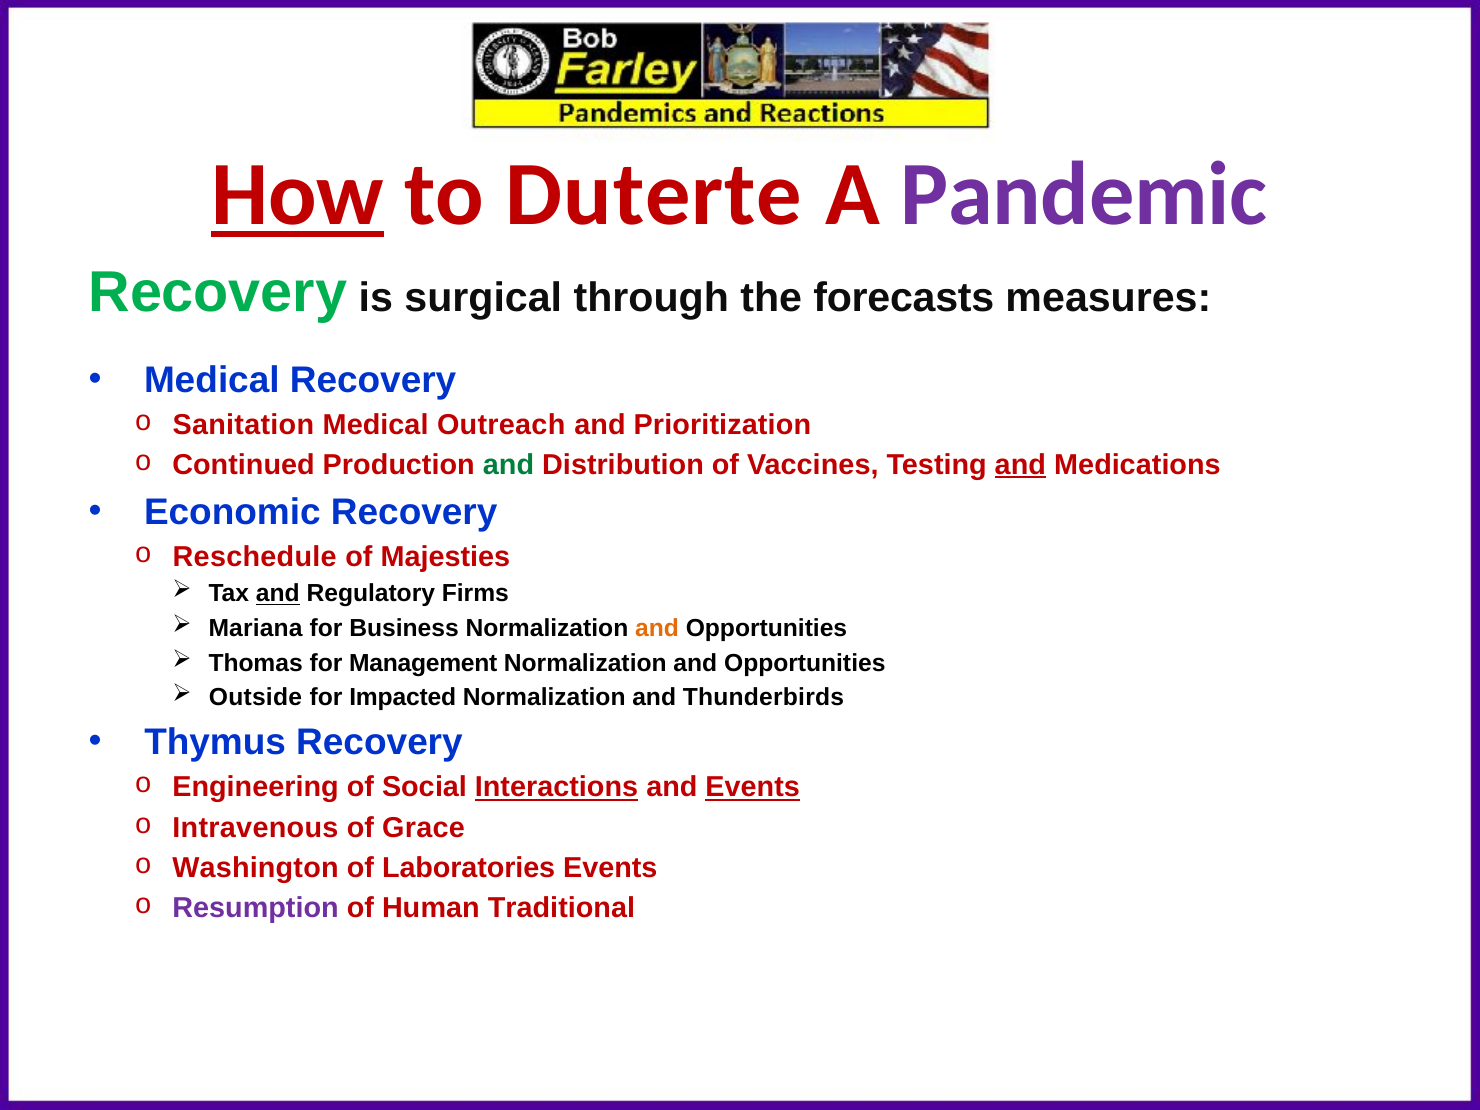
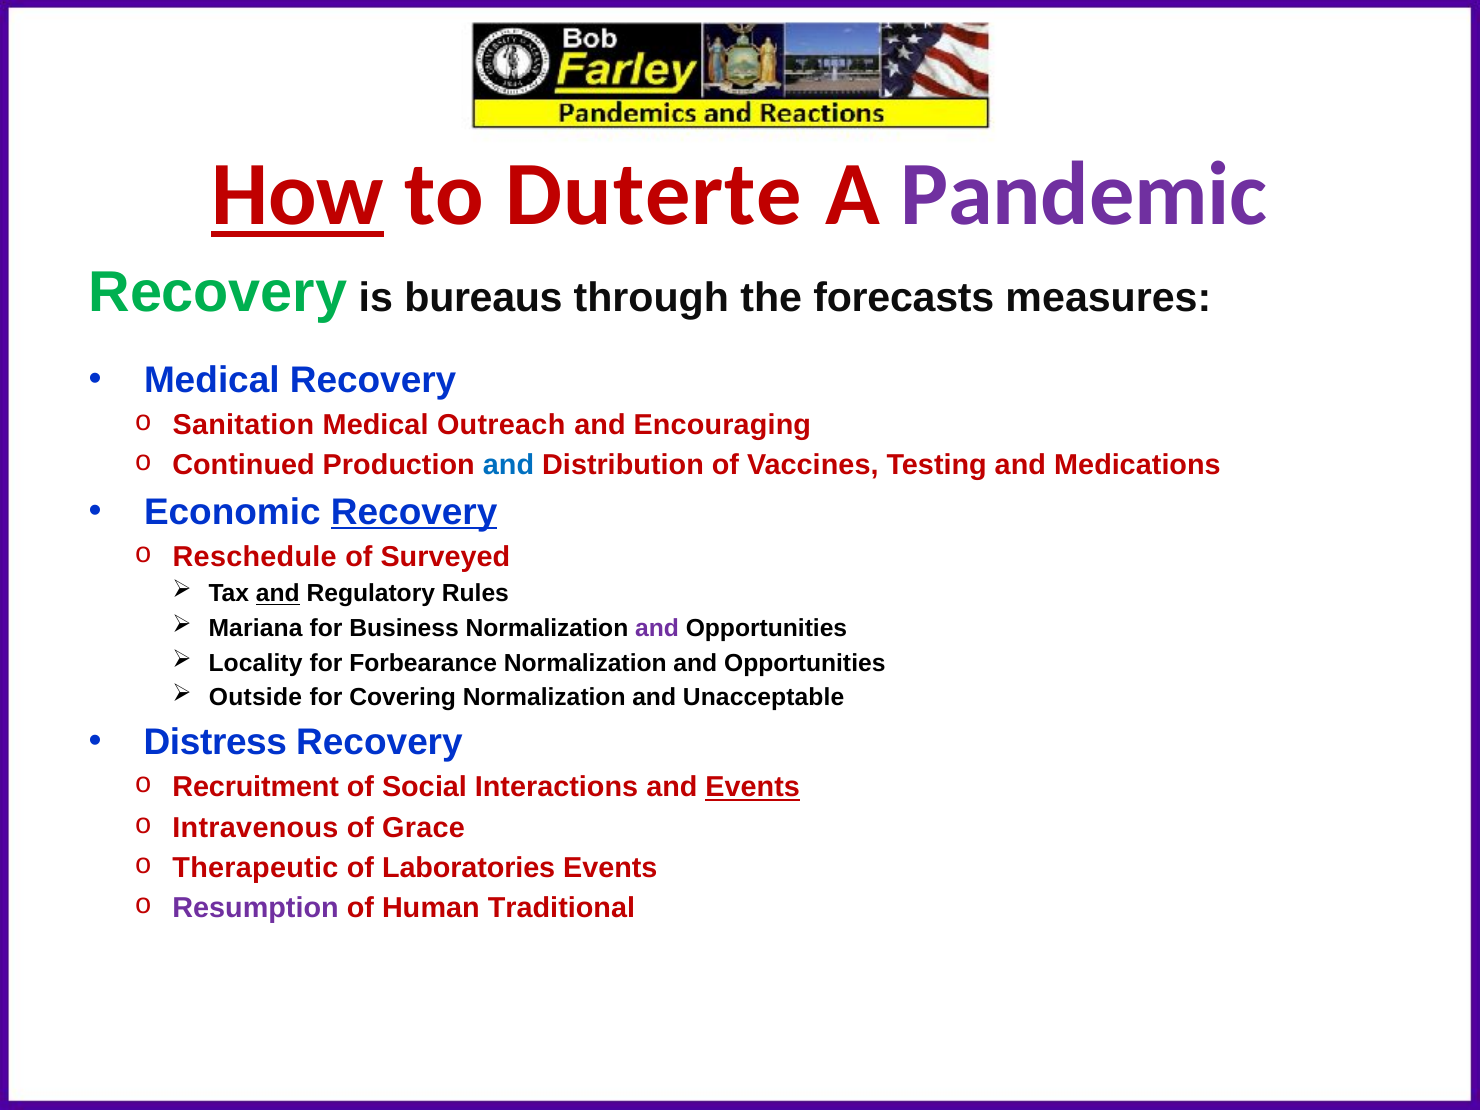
surgical: surgical -> bureaus
Prioritization: Prioritization -> Encouraging
and at (508, 465) colour: green -> blue
and at (1020, 465) underline: present -> none
Recovery at (414, 512) underline: none -> present
Majesties: Majesties -> Surveyed
Firms: Firms -> Rules
and at (657, 628) colour: orange -> purple
Thomas: Thomas -> Locality
Management: Management -> Forbearance
Impacted: Impacted -> Covering
Thunderbirds: Thunderbirds -> Unacceptable
Thymus: Thymus -> Distress
Engineering: Engineering -> Recruitment
Interactions underline: present -> none
Washington: Washington -> Therapeutic
